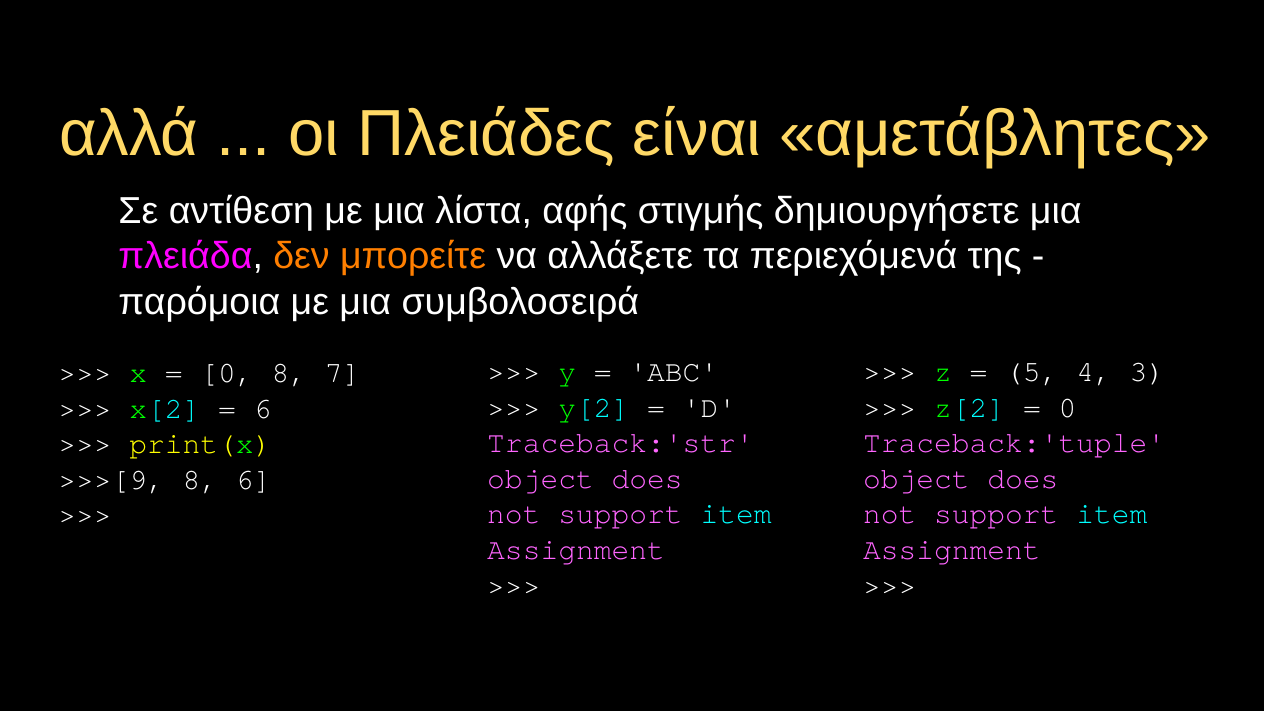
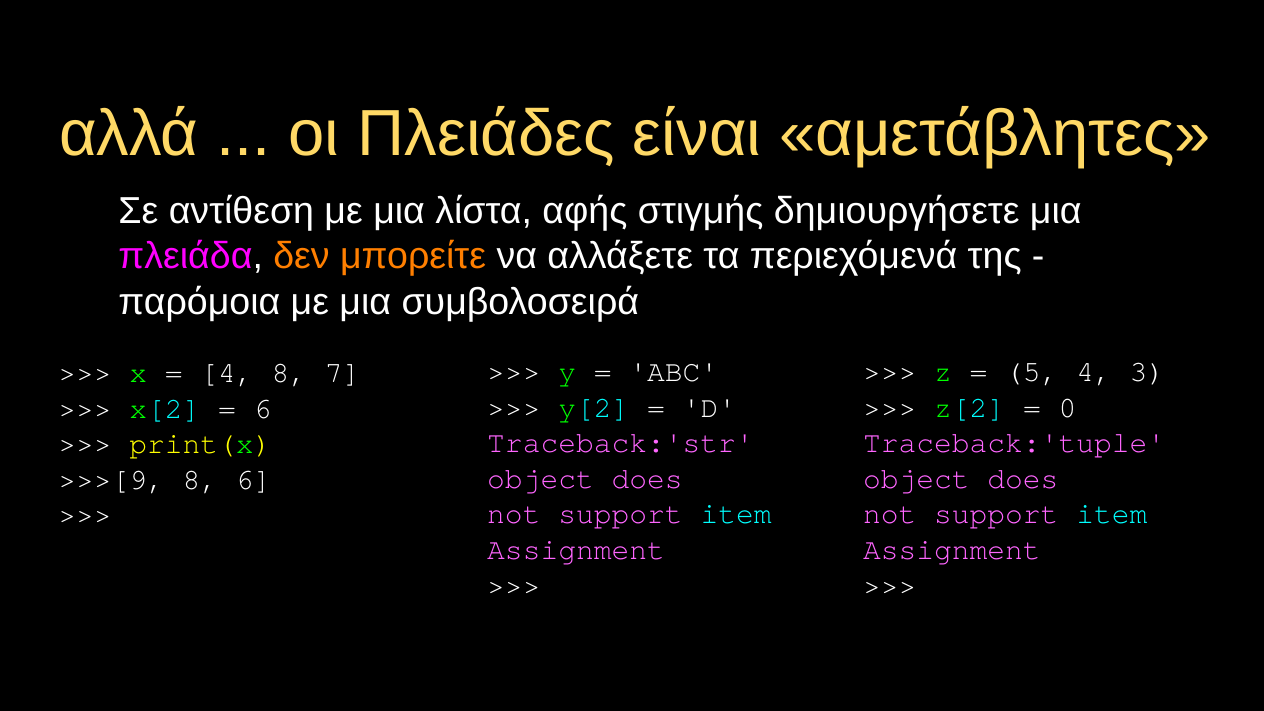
0 at (227, 373): 0 -> 4
